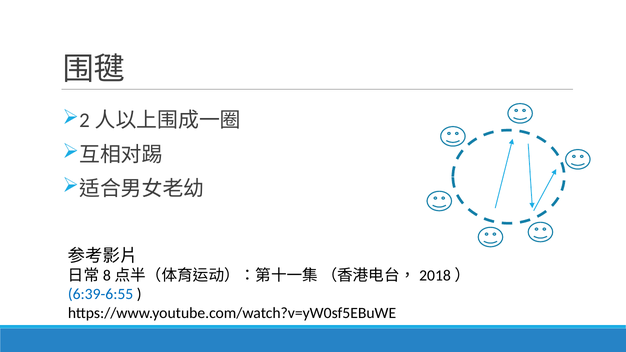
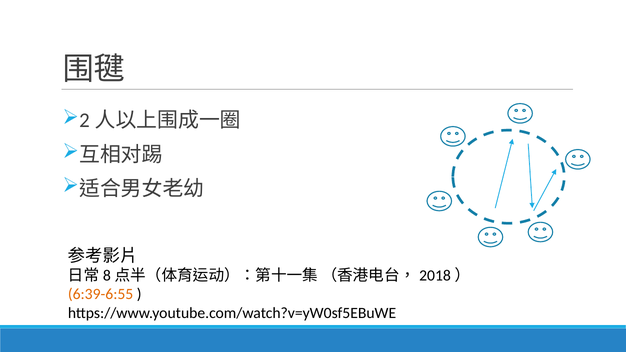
6:39-6:55 colour: blue -> orange
